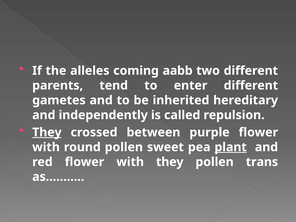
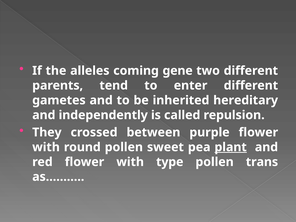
aabb: aabb -> gene
They at (47, 132) underline: present -> none
with they: they -> type
